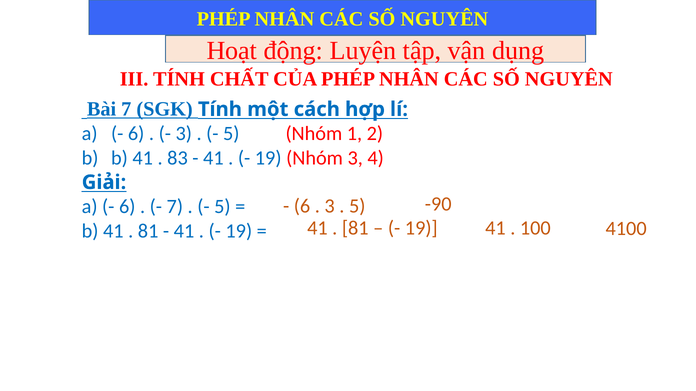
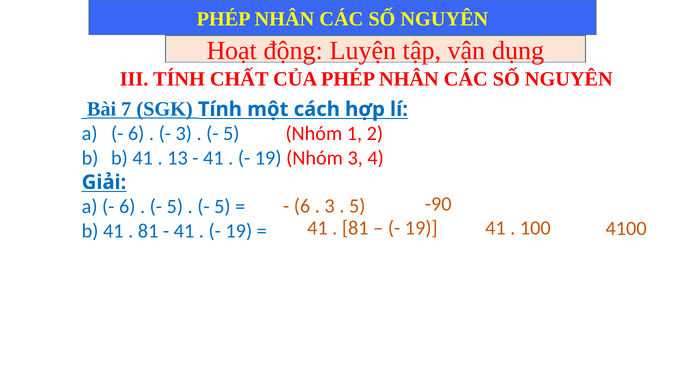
83: 83 -> 13
7 at (175, 207): 7 -> 5
